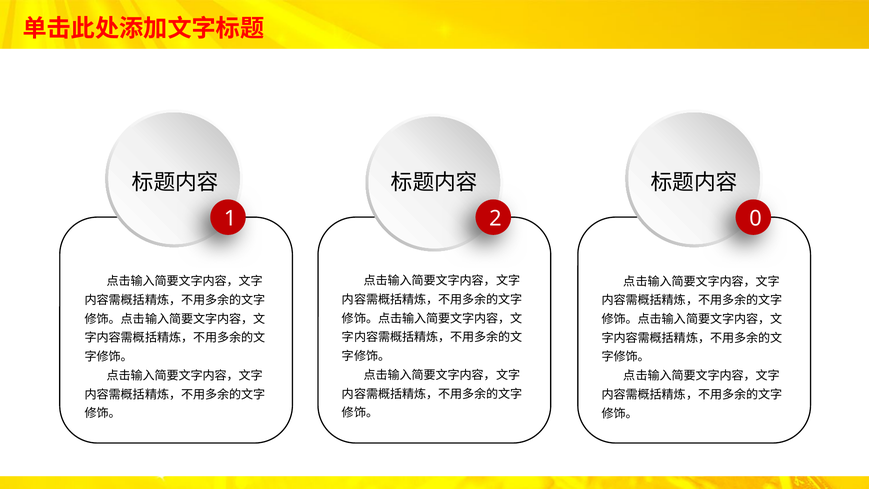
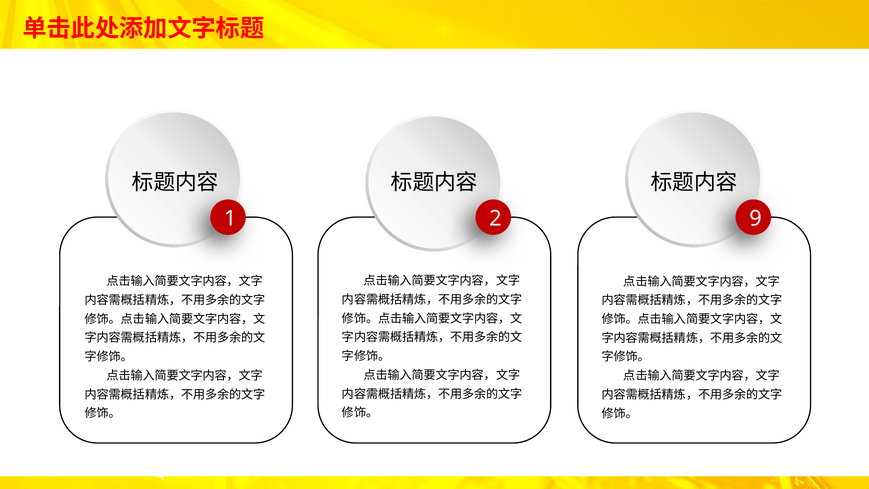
0: 0 -> 9
